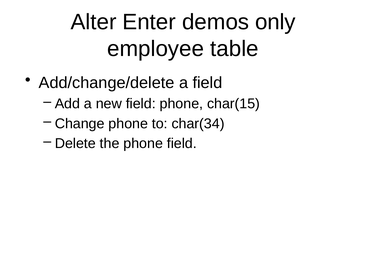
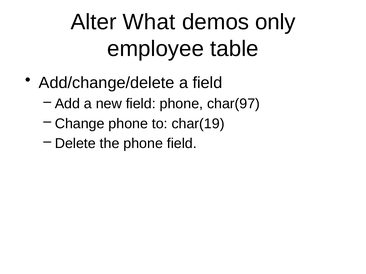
Enter: Enter -> What
char(15: char(15 -> char(97
char(34: char(34 -> char(19
